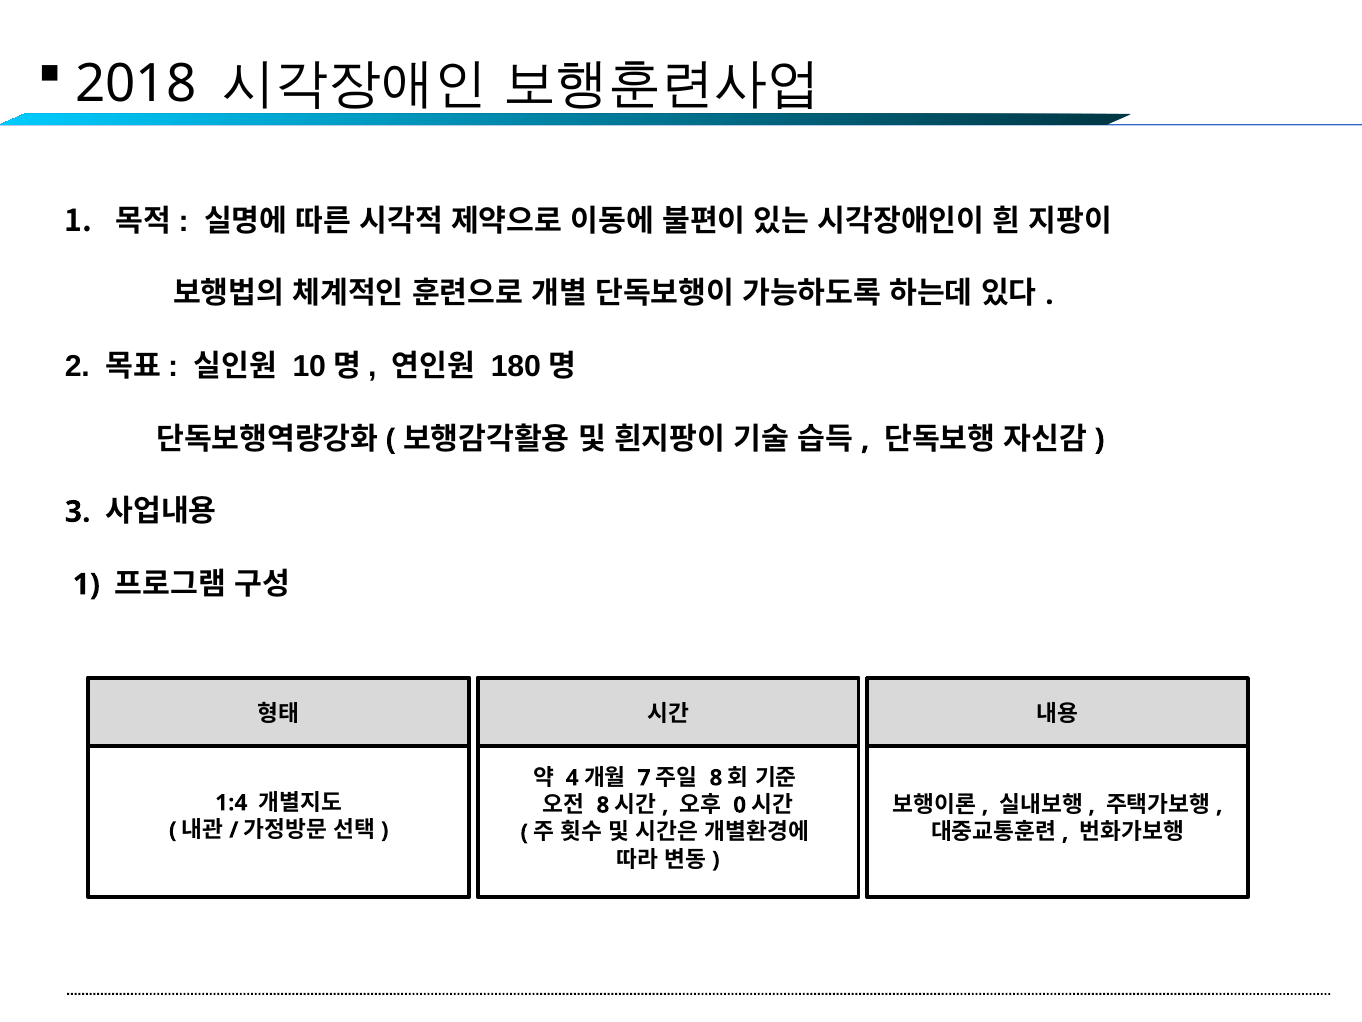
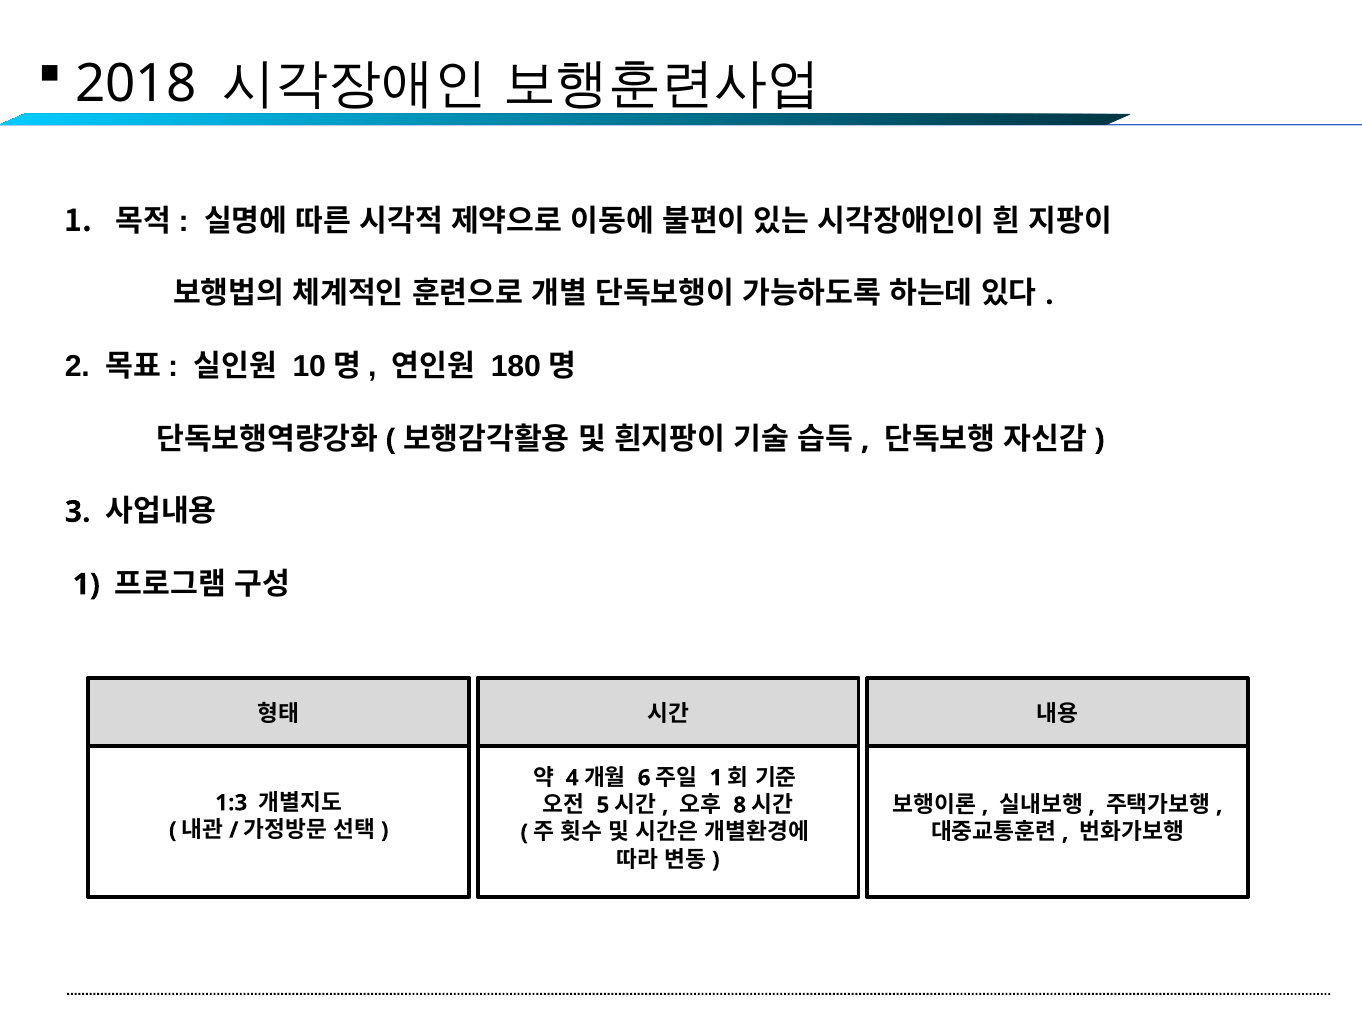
7: 7 -> 6
8 at (716, 777): 8 -> 1
8 at (603, 805): 8 -> 5
0: 0 -> 8
1:4: 1:4 -> 1:3
